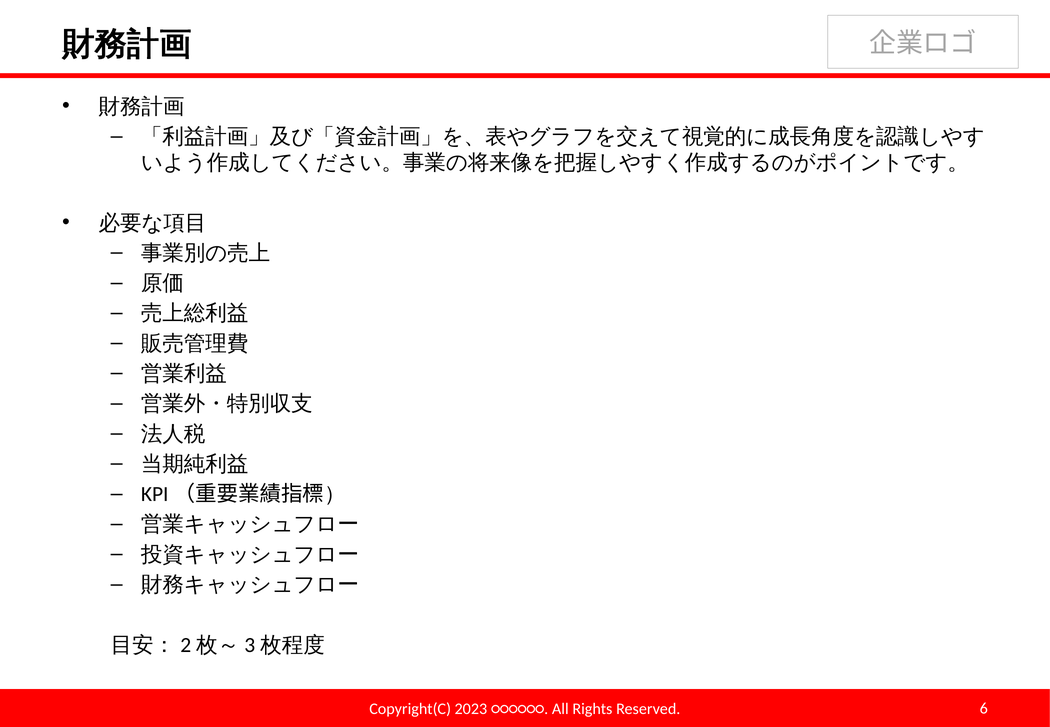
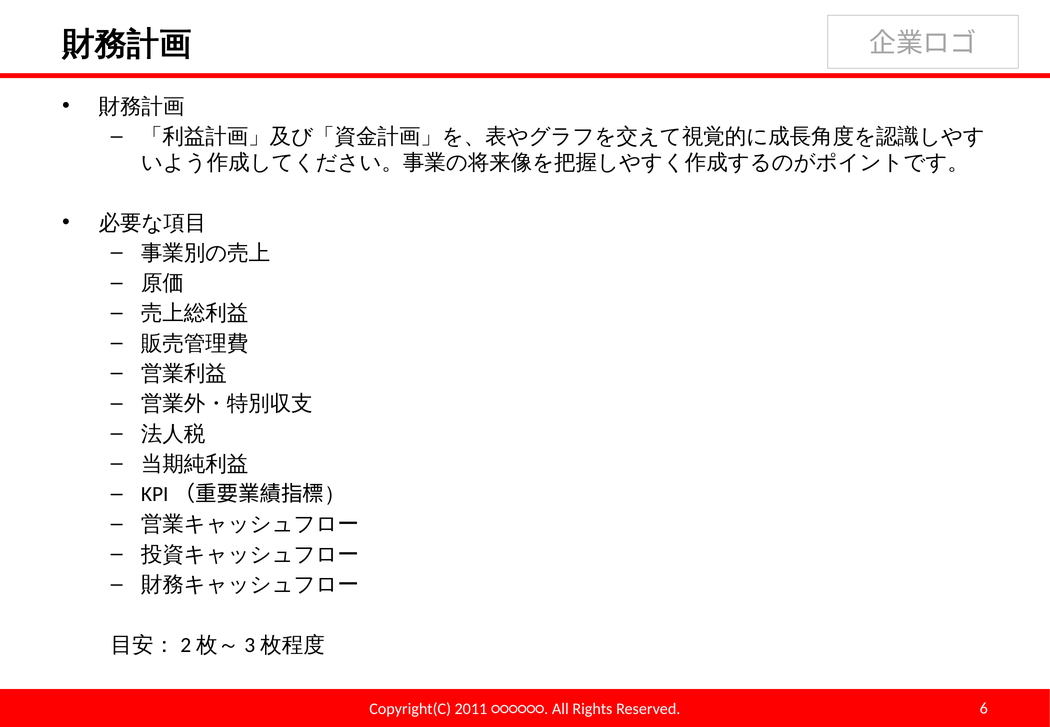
2023: 2023 -> 2011
